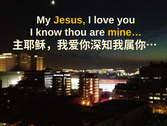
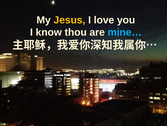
mine… colour: yellow -> light blue
